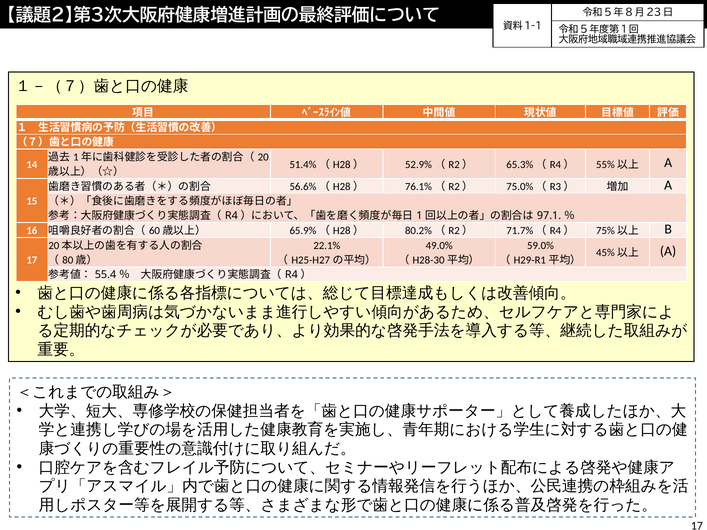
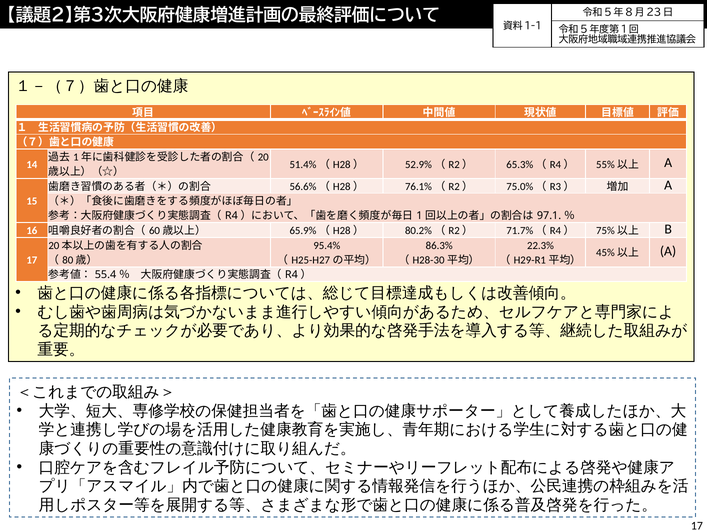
22.1%: 22.1% -> 95.4%
49.0%: 49.0% -> 86.3%
59.0%: 59.0% -> 22.3%
